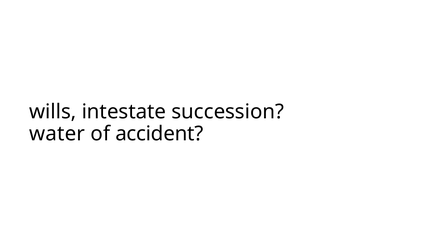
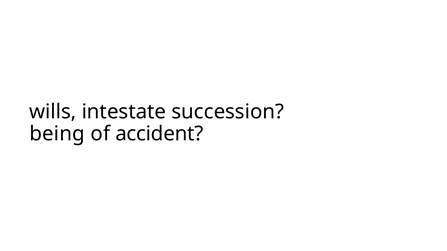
water: water -> being
